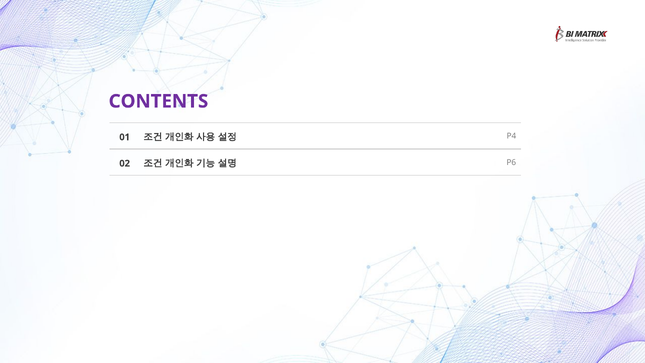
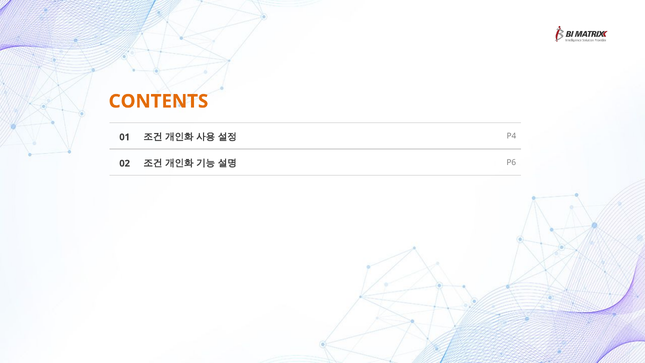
CONTENTS colour: purple -> orange
